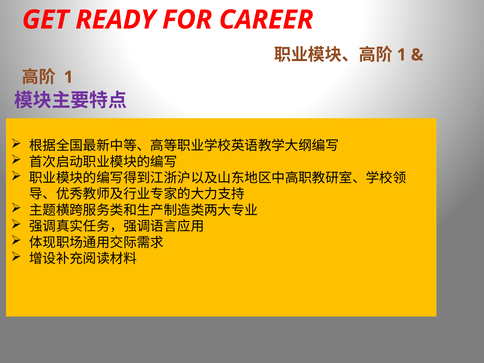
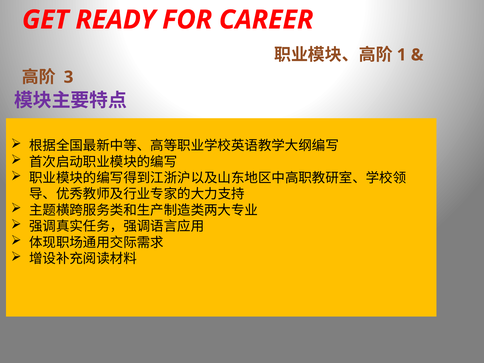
1 at (69, 77): 1 -> 3
